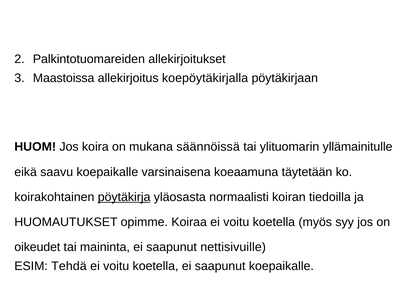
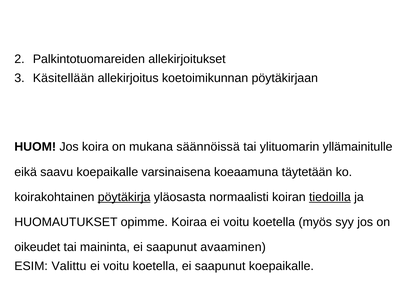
Maastoissa: Maastoissa -> Käsitellään
koepöytäkirjalla: koepöytäkirjalla -> koetoimikunnan
tiedoilla underline: none -> present
nettisivuille: nettisivuille -> avaaminen
Tehdä: Tehdä -> Valittu
